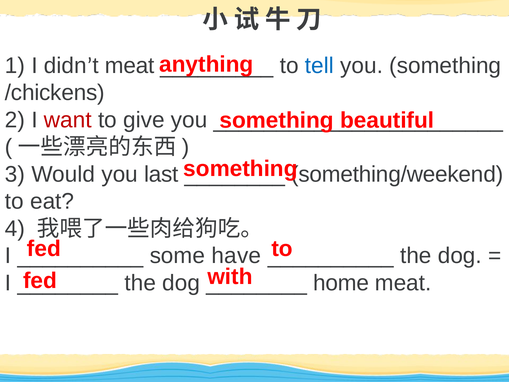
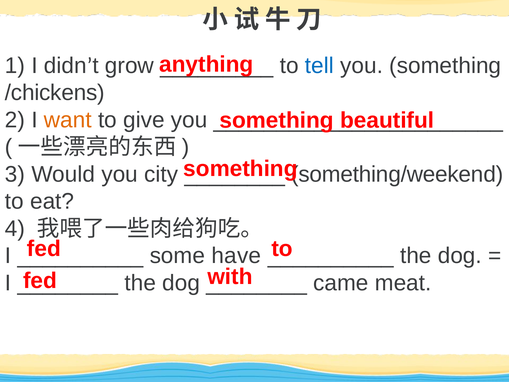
didn’t meat: meat -> grow
want colour: red -> orange
last: last -> city
home: home -> came
